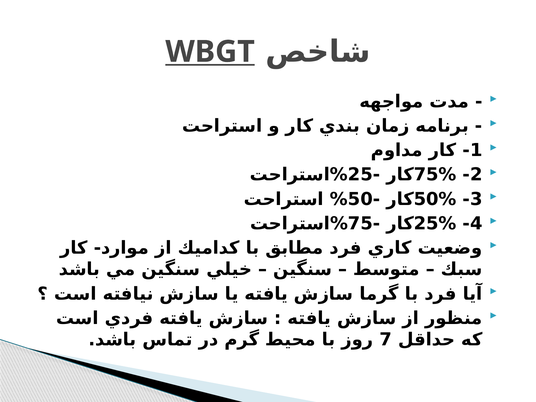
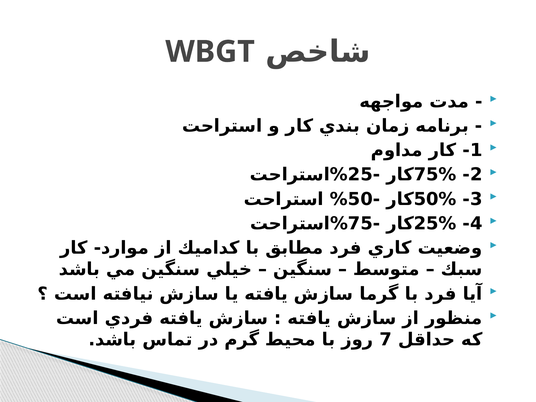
WBGT underline: present -> none
